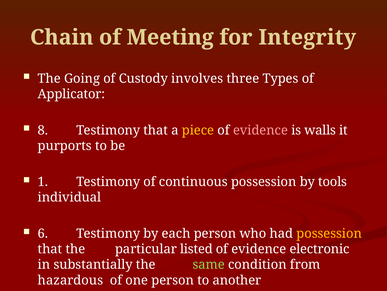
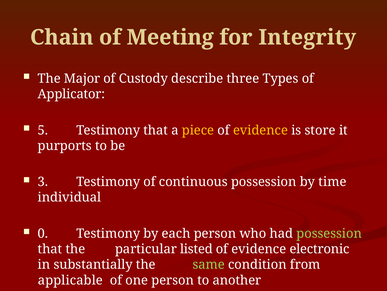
Going: Going -> Major
involves: involves -> describe
8: 8 -> 5
evidence at (260, 130) colour: pink -> yellow
walls: walls -> store
1: 1 -> 3
tools: tools -> time
6: 6 -> 0
possession at (329, 233) colour: yellow -> light green
hazardous: hazardous -> applicable
